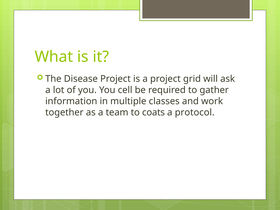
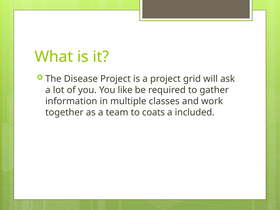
cell: cell -> like
protocol: protocol -> included
